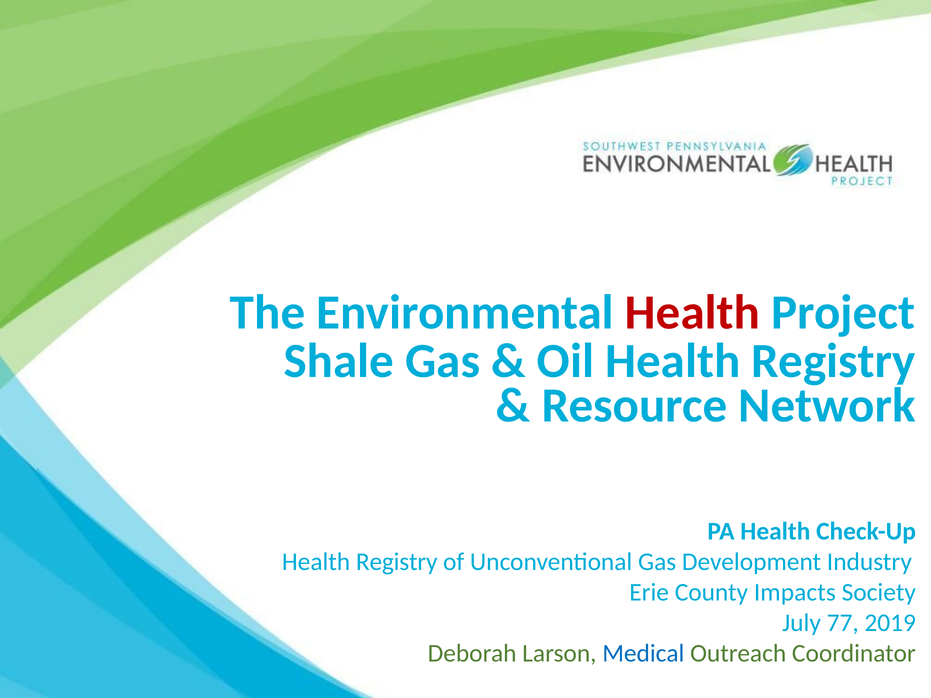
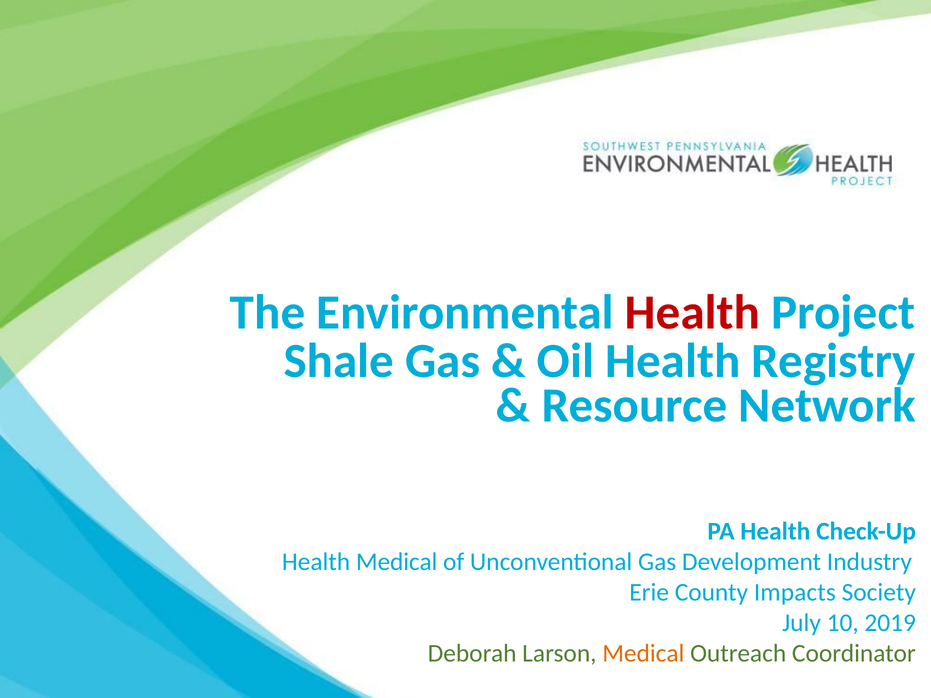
Registry at (397, 562): Registry -> Medical
77: 77 -> 10
Medical at (643, 654) colour: blue -> orange
